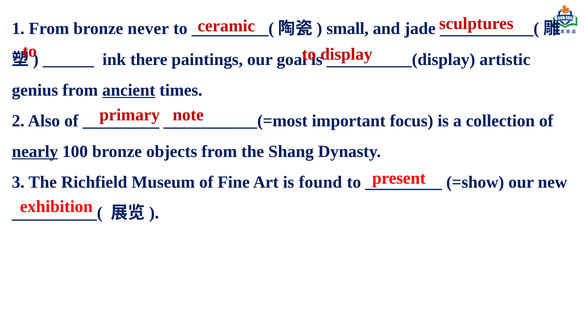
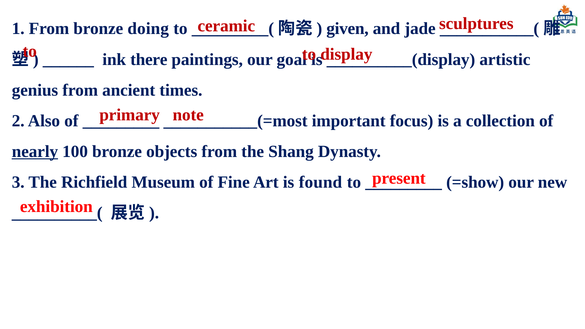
never: never -> doing
small: small -> given
ancient underline: present -> none
